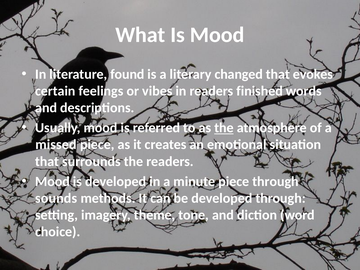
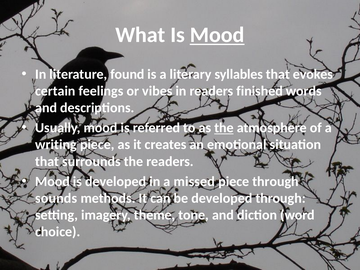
Mood at (217, 35) underline: none -> present
changed: changed -> syllables
missed: missed -> writing
minute: minute -> missed
